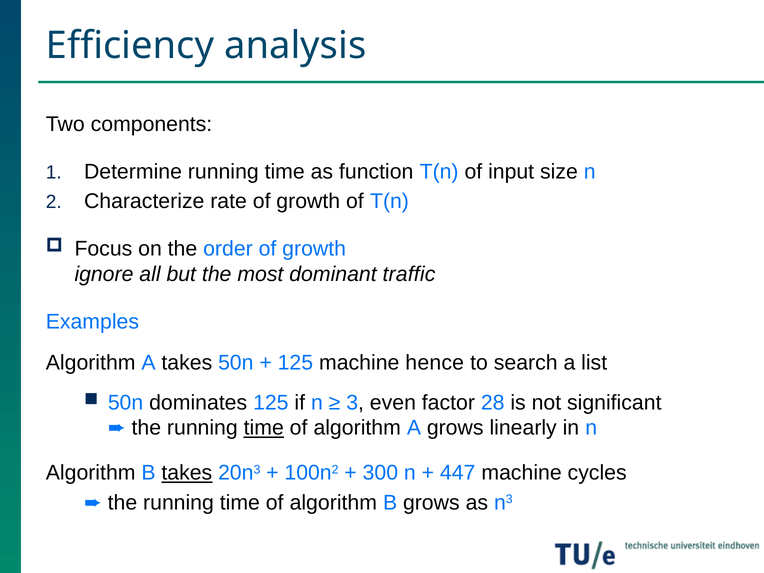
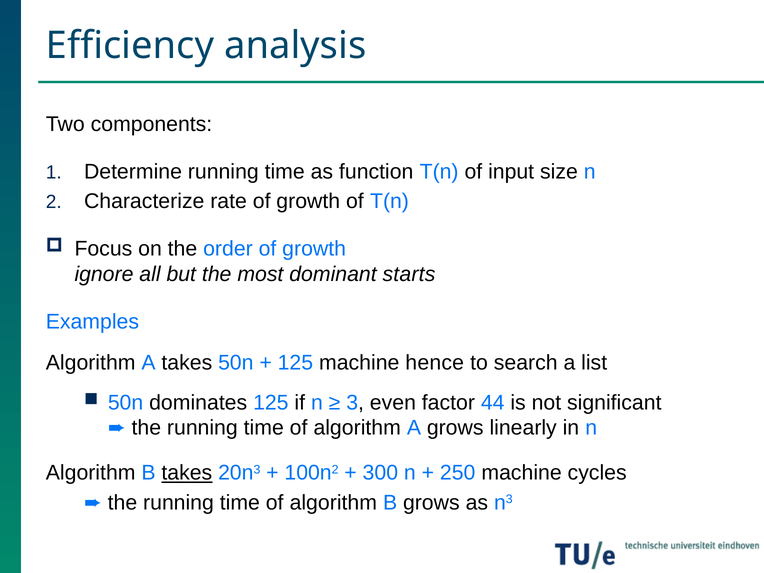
traffic: traffic -> starts
28: 28 -> 44
time at (264, 428) underline: present -> none
447: 447 -> 250
